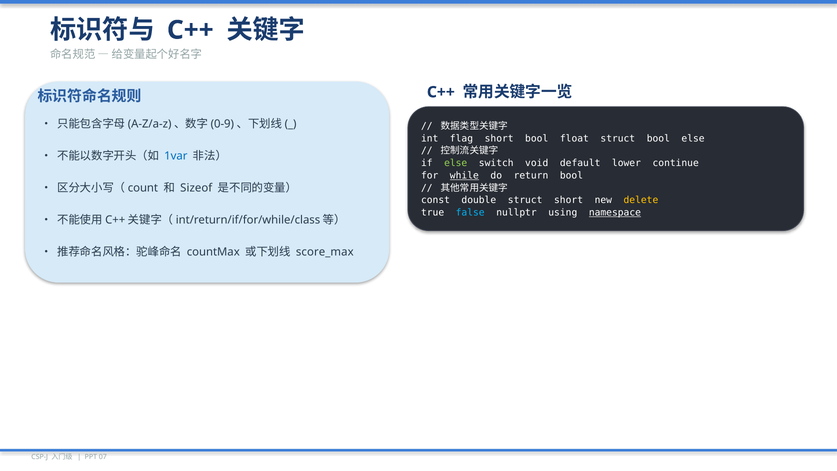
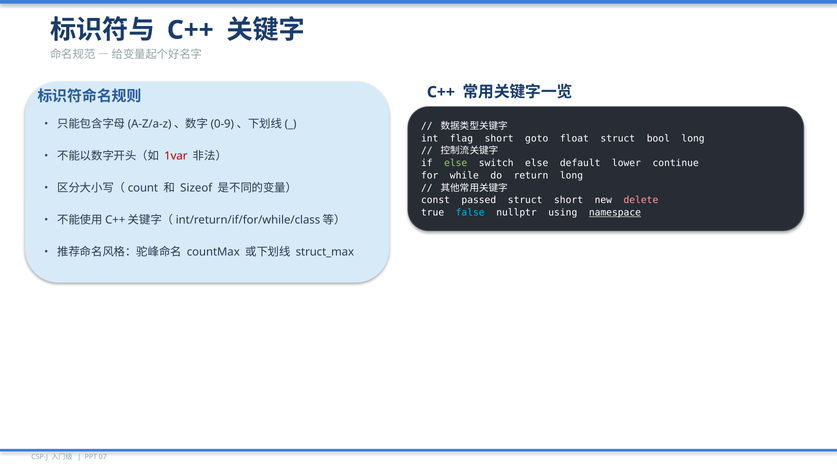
short bool: bool -> goto
bool else: else -> long
1var colour: blue -> red
switch void: void -> else
while underline: present -> none
return bool: bool -> long
double: double -> passed
delete colour: yellow -> pink
score_max: score_max -> struct_max
